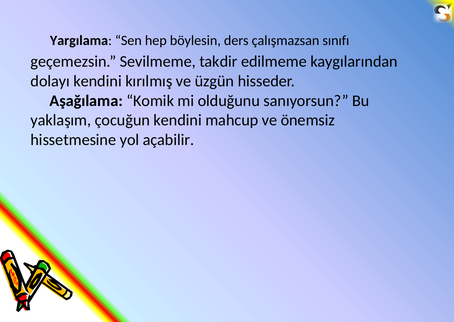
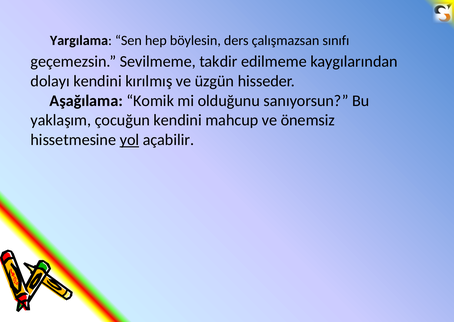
yol underline: none -> present
